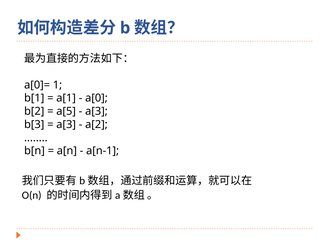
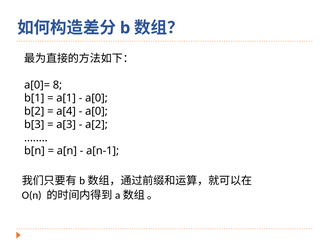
1: 1 -> 8
a[5: a[5 -> a[4
a[3 at (96, 111): a[3 -> a[0
